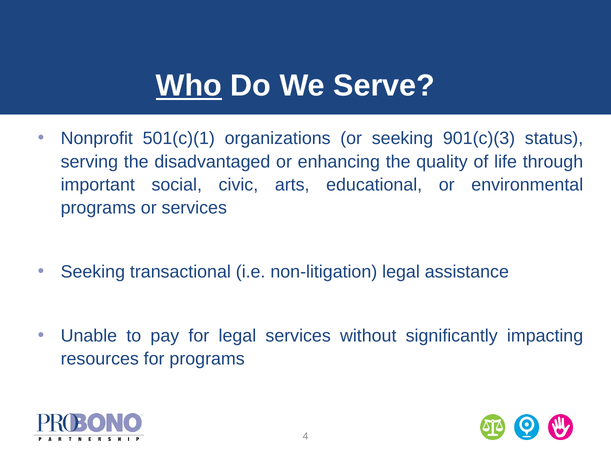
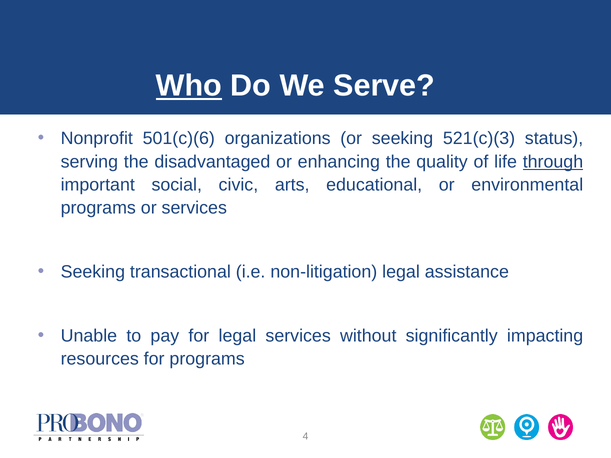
501(c)(1: 501(c)(1 -> 501(c)(6
901(c)(3: 901(c)(3 -> 521(c)(3
through underline: none -> present
